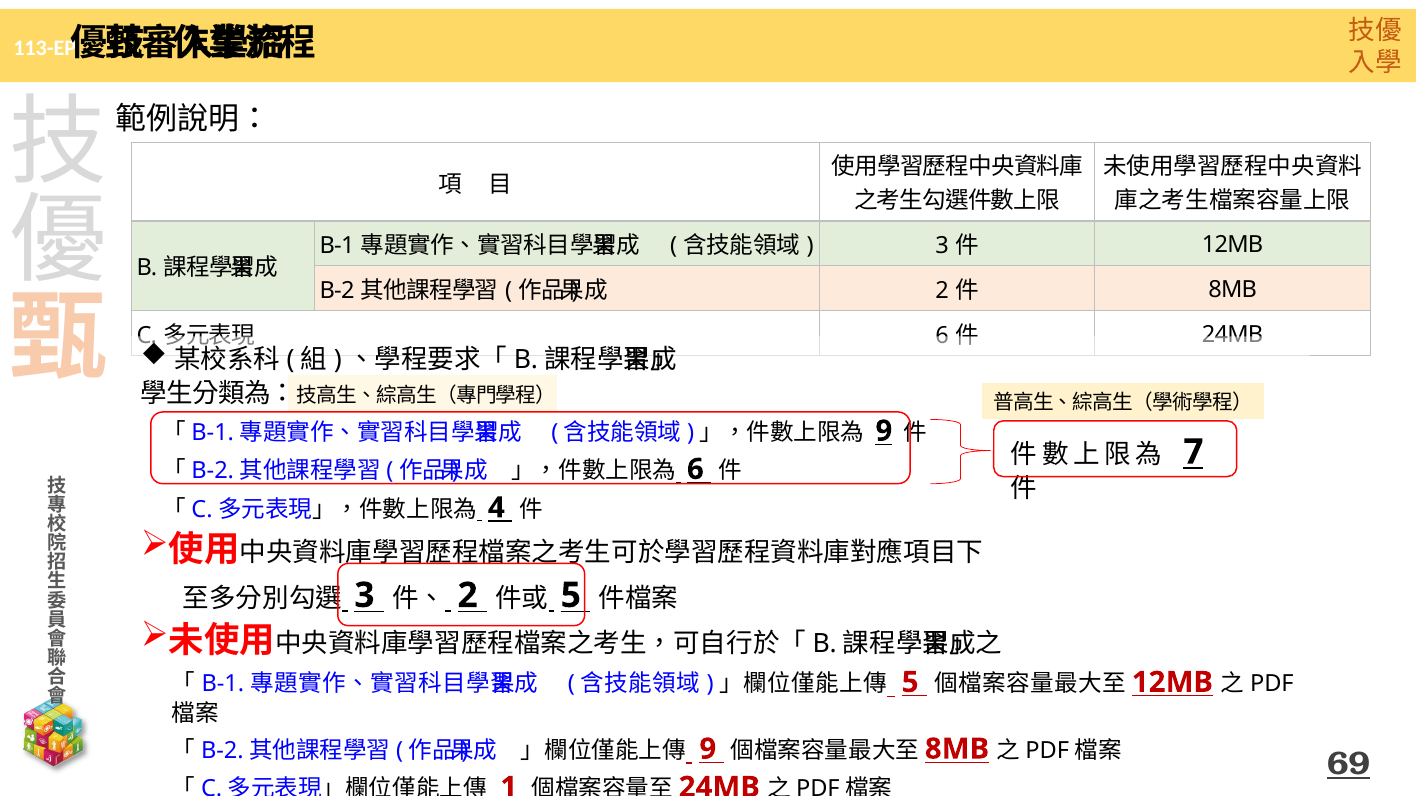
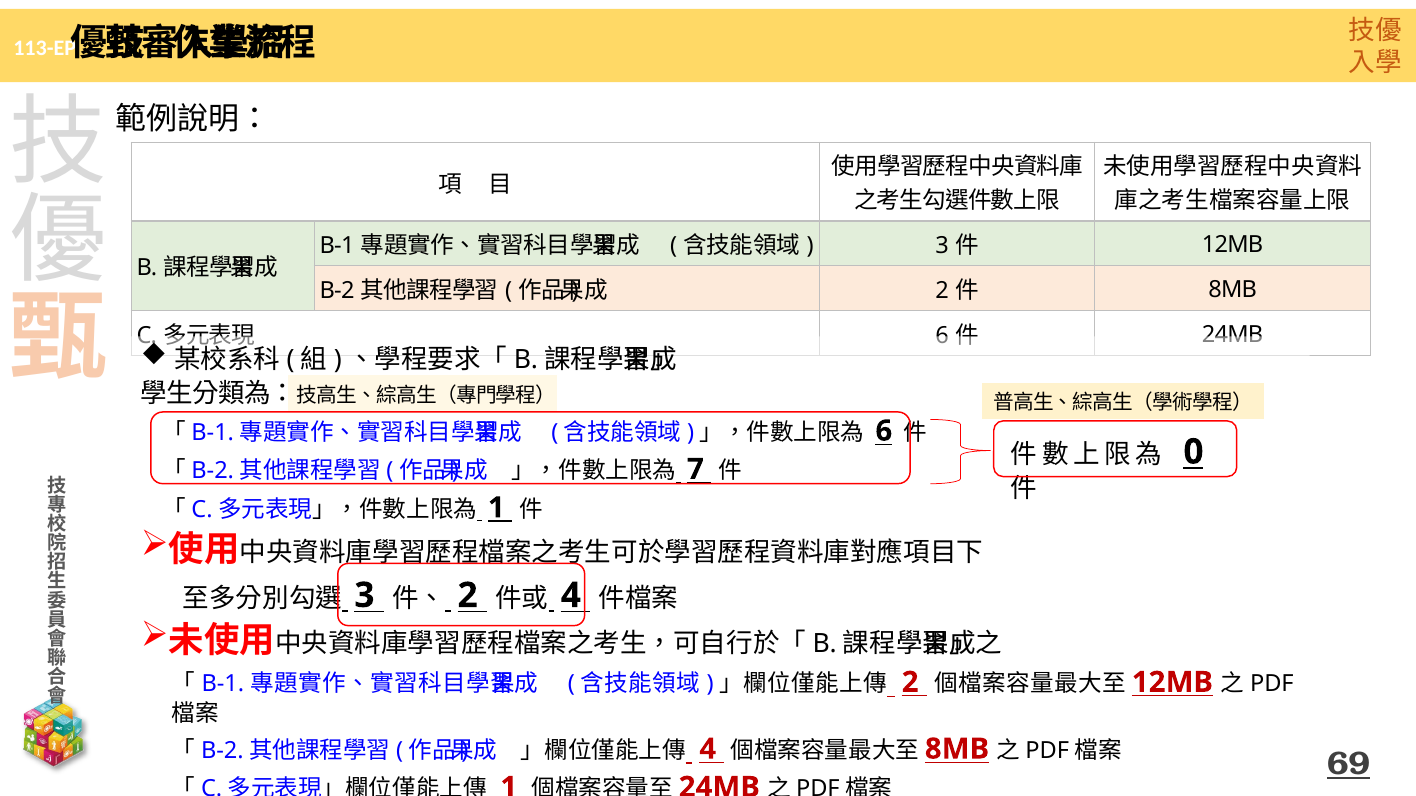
9 at (884, 431): 9 -> 6
7: 7 -> 0
6 at (695, 470): 6 -> 7
4 at (496, 508): 4 -> 1
5 at (571, 596): 5 -> 4
5 at (910, 683): 5 -> 2
9 at (708, 749): 9 -> 4
